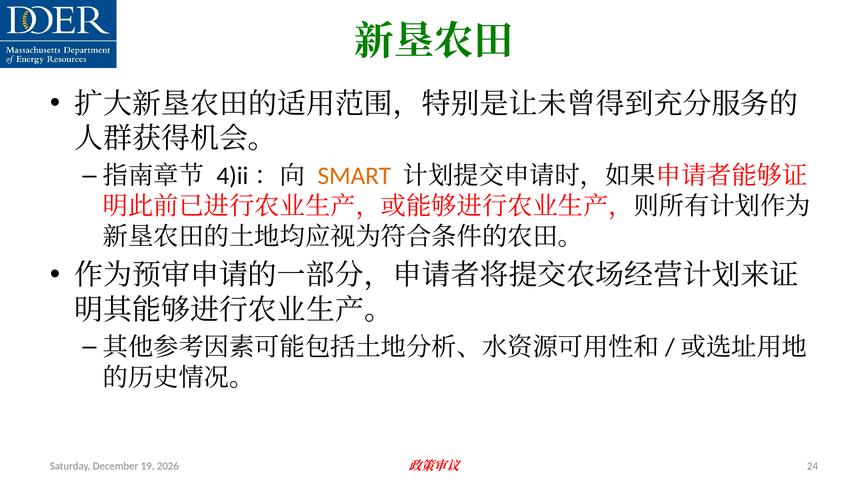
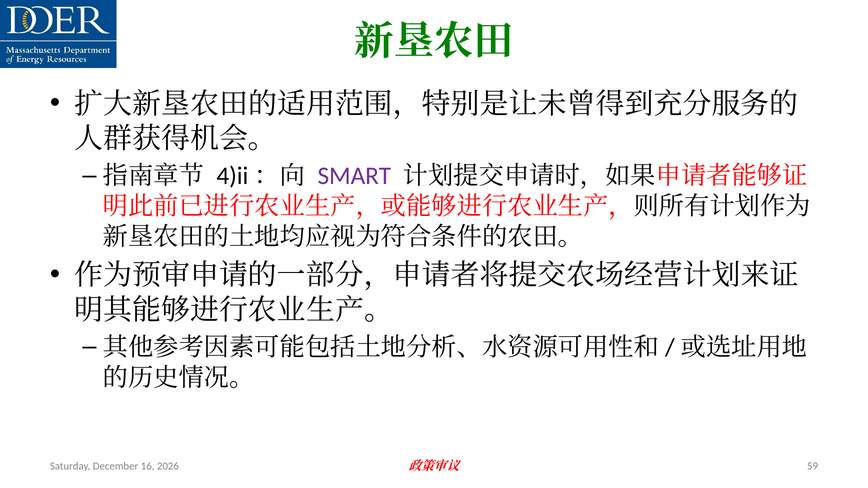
SMART colour: orange -> purple
19: 19 -> 16
24: 24 -> 59
